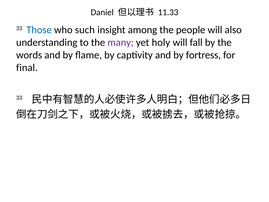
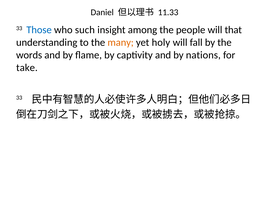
also: also -> that
many colour: purple -> orange
fortress: fortress -> nations
final: final -> take
